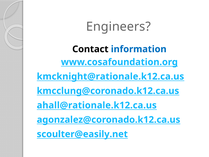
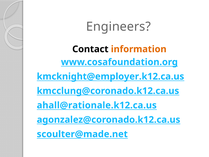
information colour: blue -> orange
kmcknight@rationale.k12.ca.us: kmcknight@rationale.k12.ca.us -> kmcknight@employer.k12.ca.us
scoulter@easily.net: scoulter@easily.net -> scoulter@made.net
